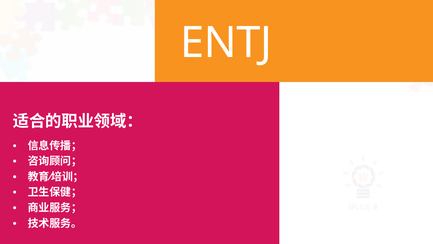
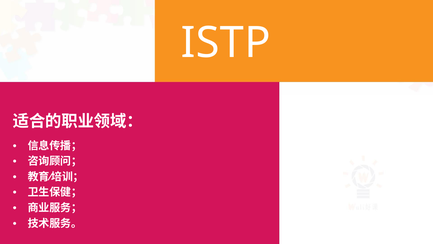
ENTJ: ENTJ -> ISTP
